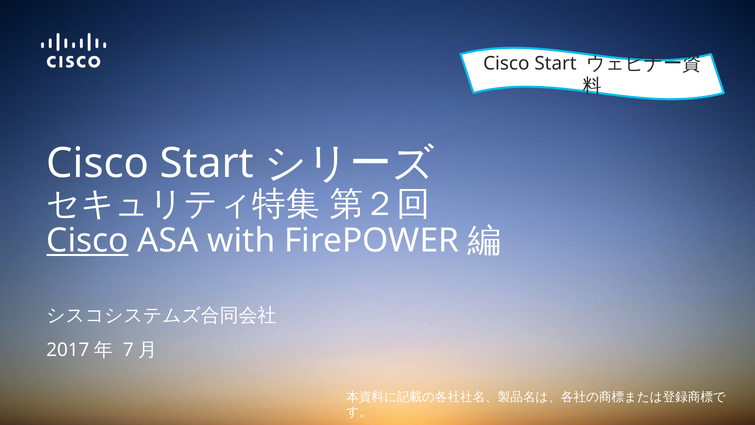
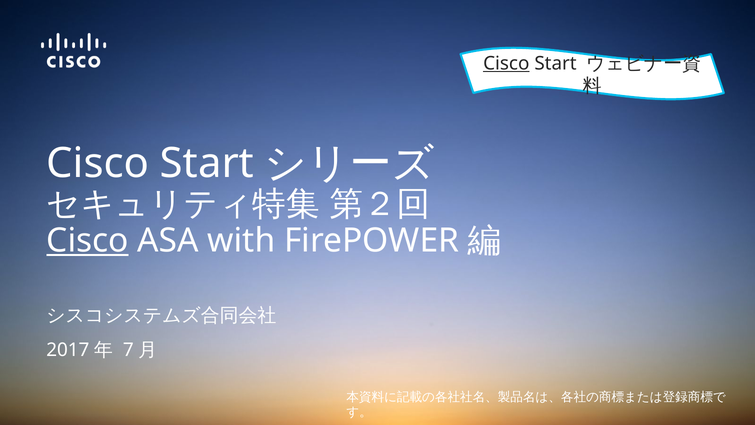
Cisco at (506, 63) underline: none -> present
